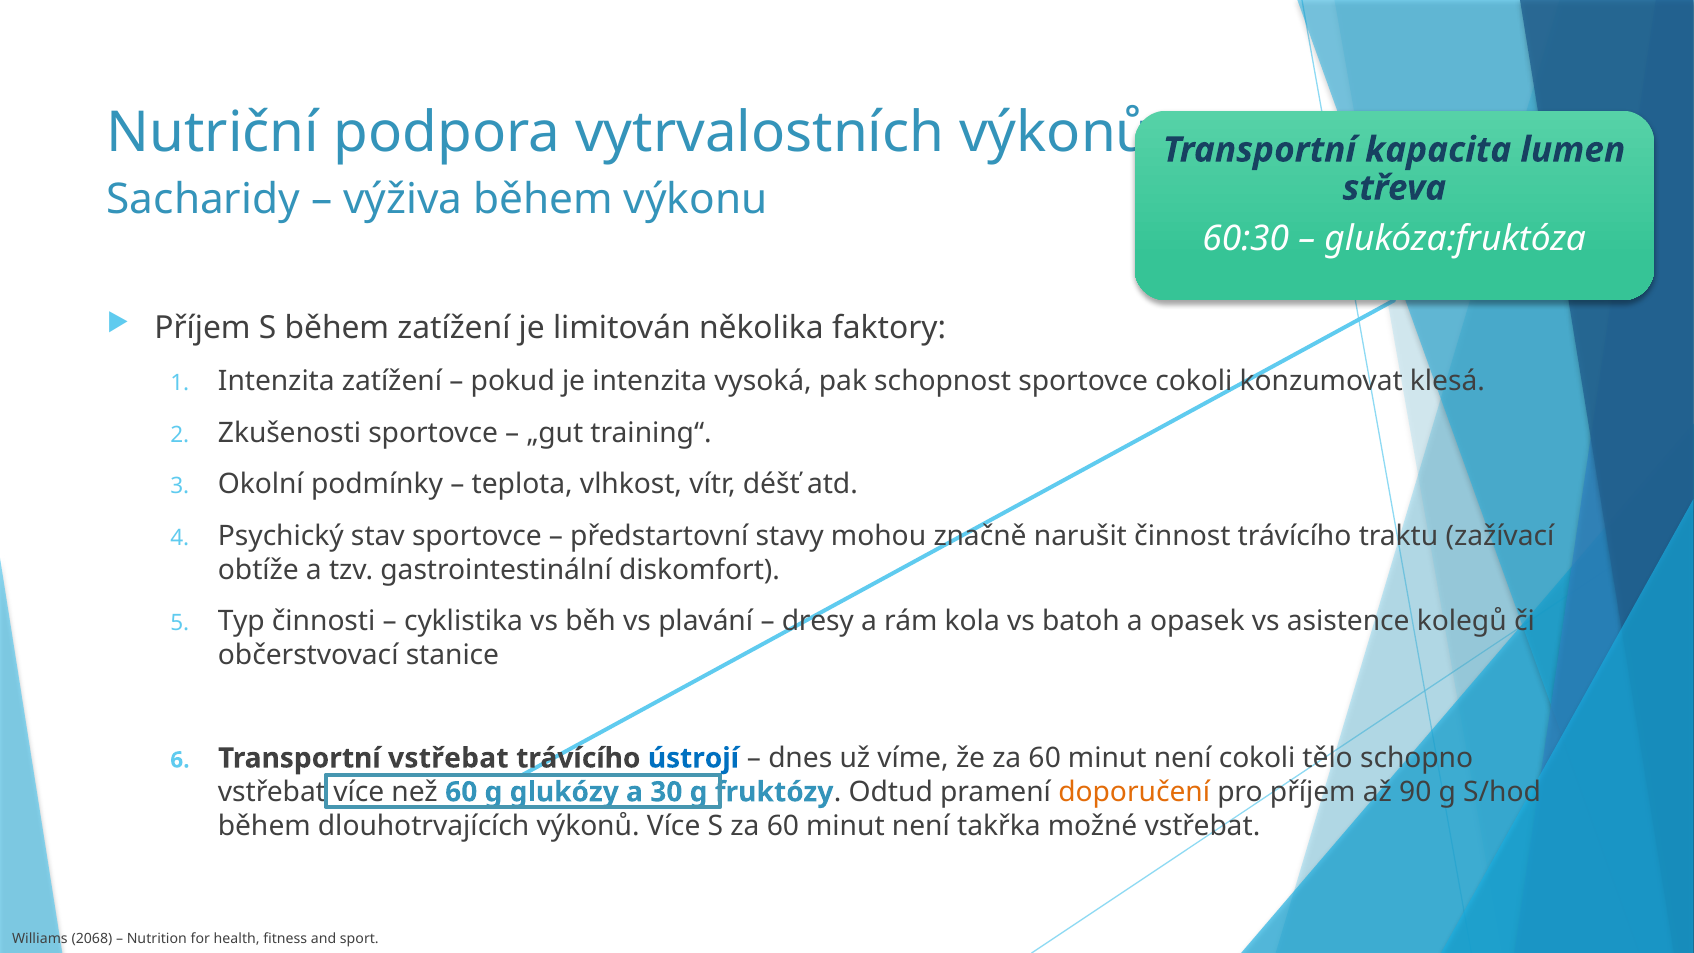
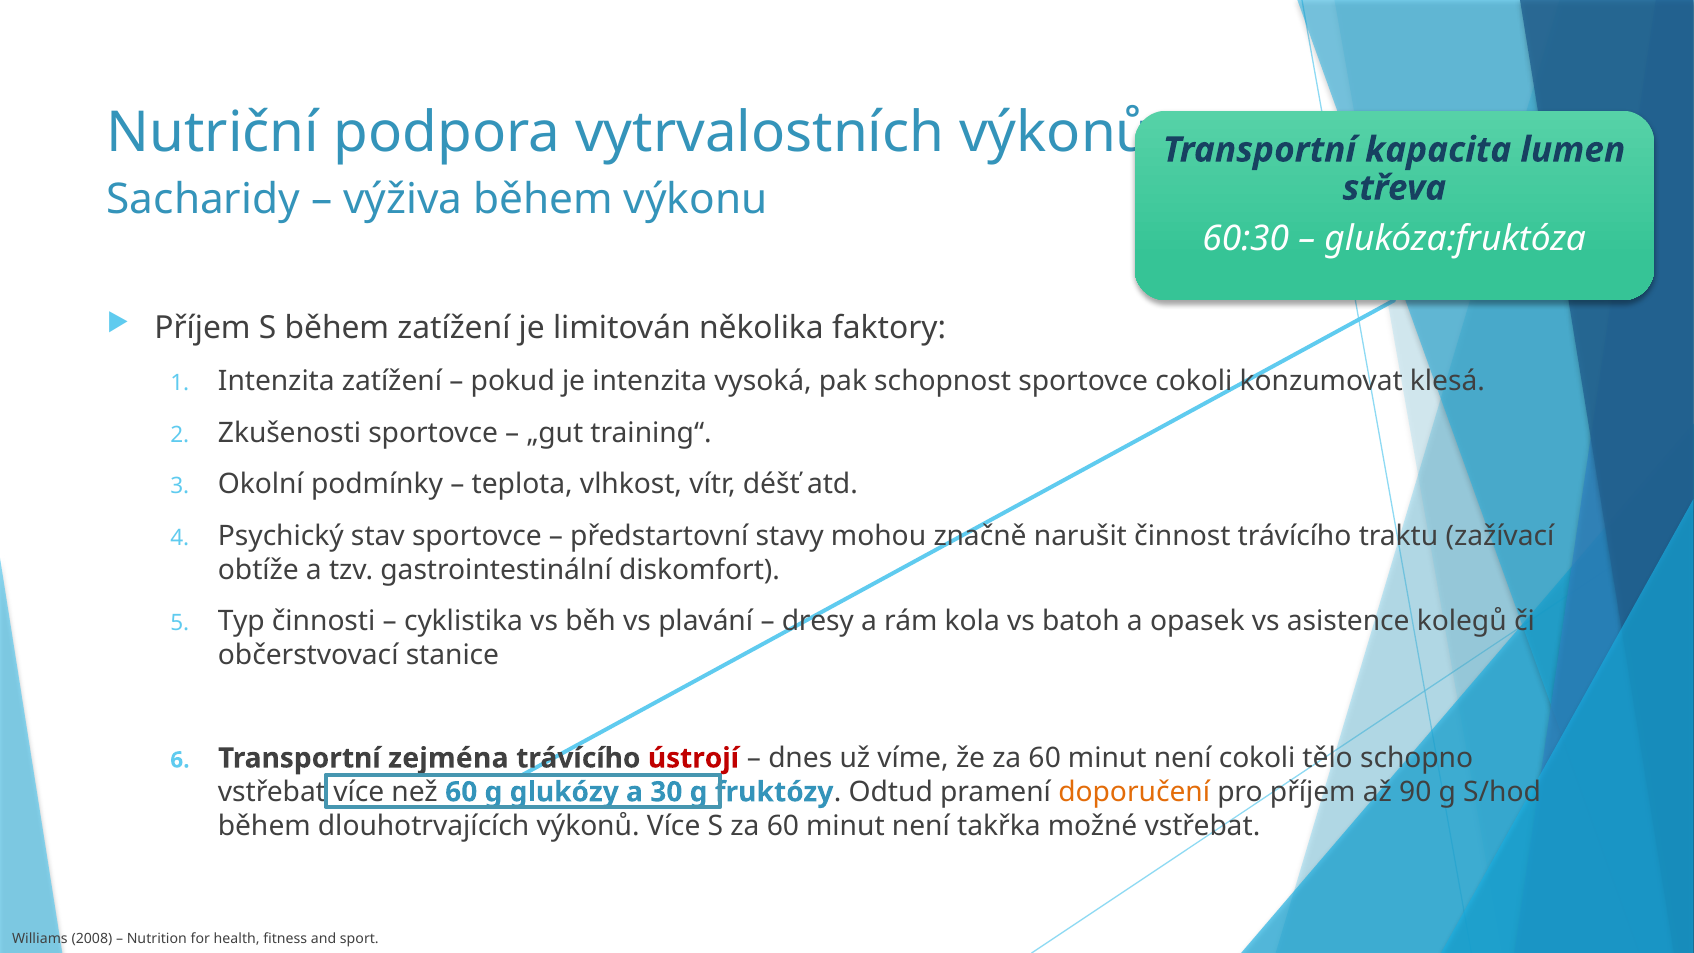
Transportní vstřebat: vstřebat -> zejména
ústrojí colour: blue -> red
2068: 2068 -> 2008
